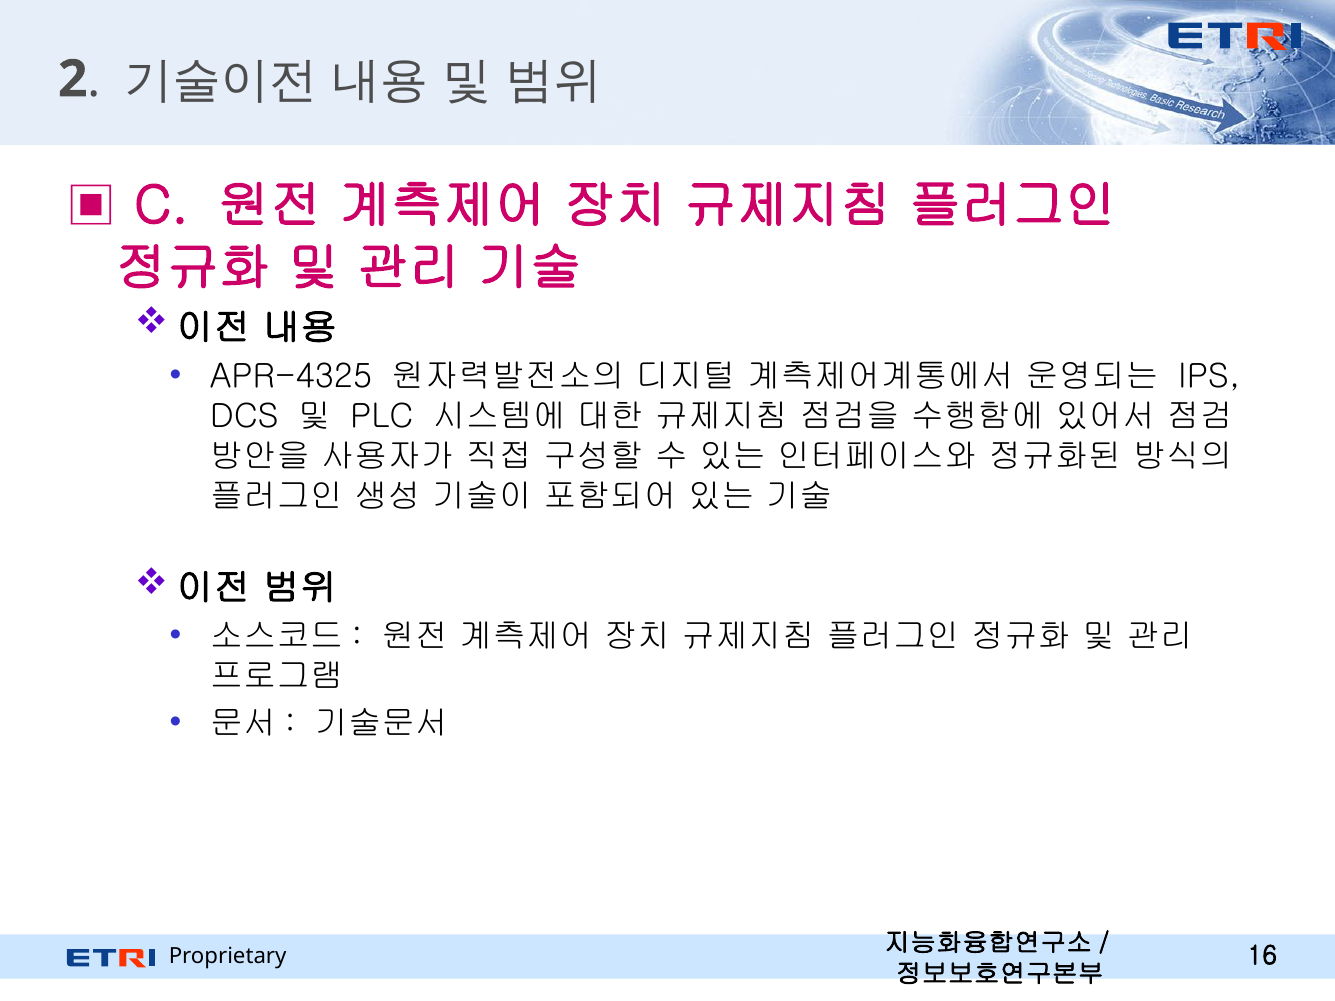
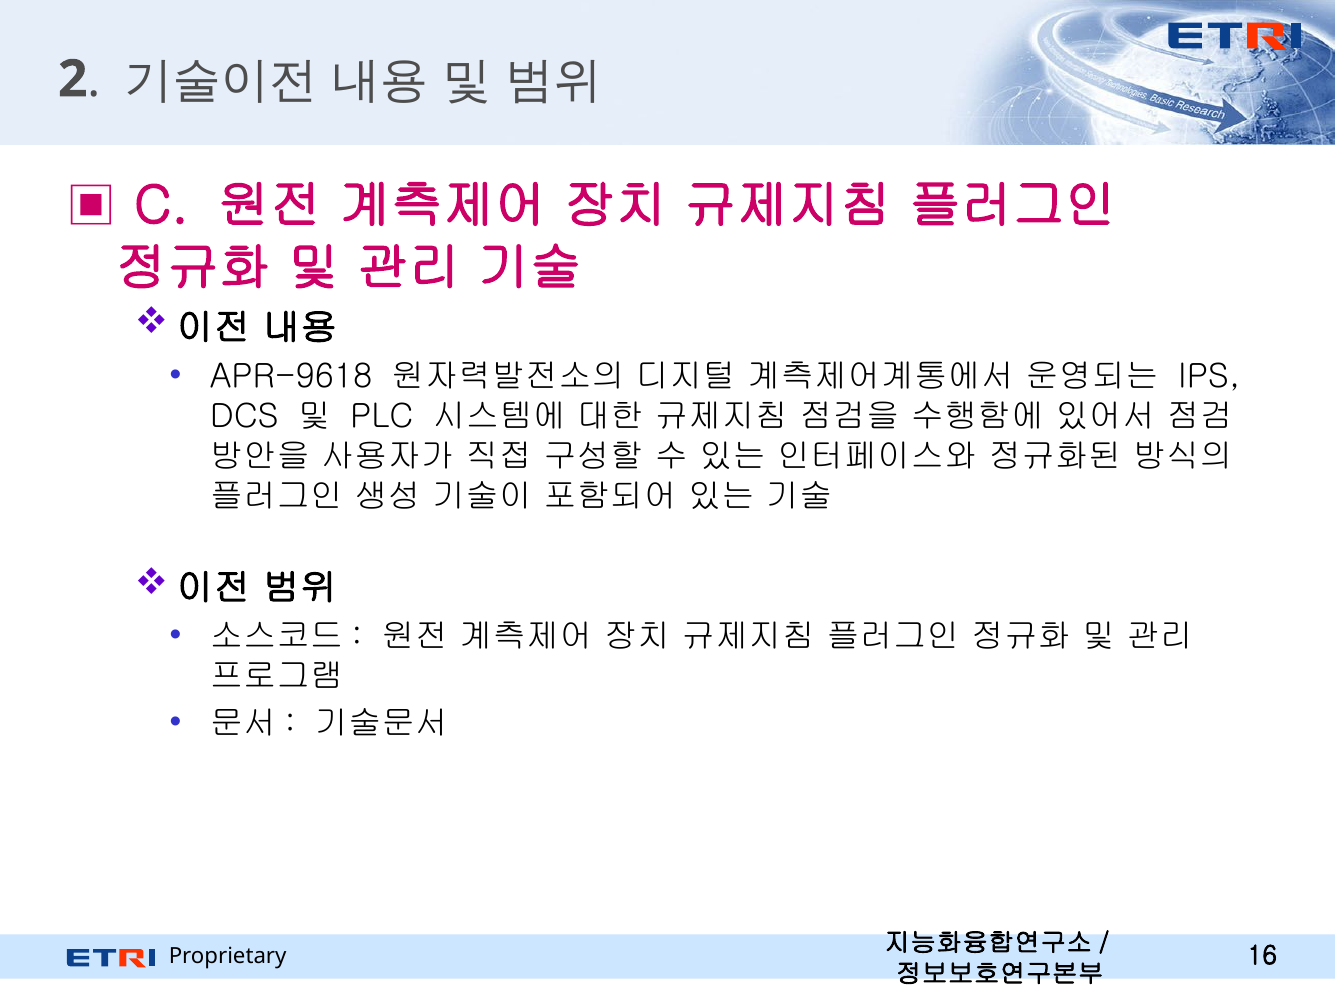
APR-4325: APR-4325 -> APR-9618
